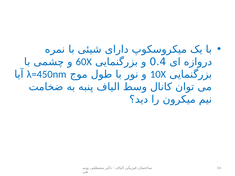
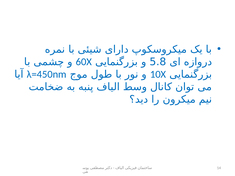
0.4: 0.4 -> 5.8
